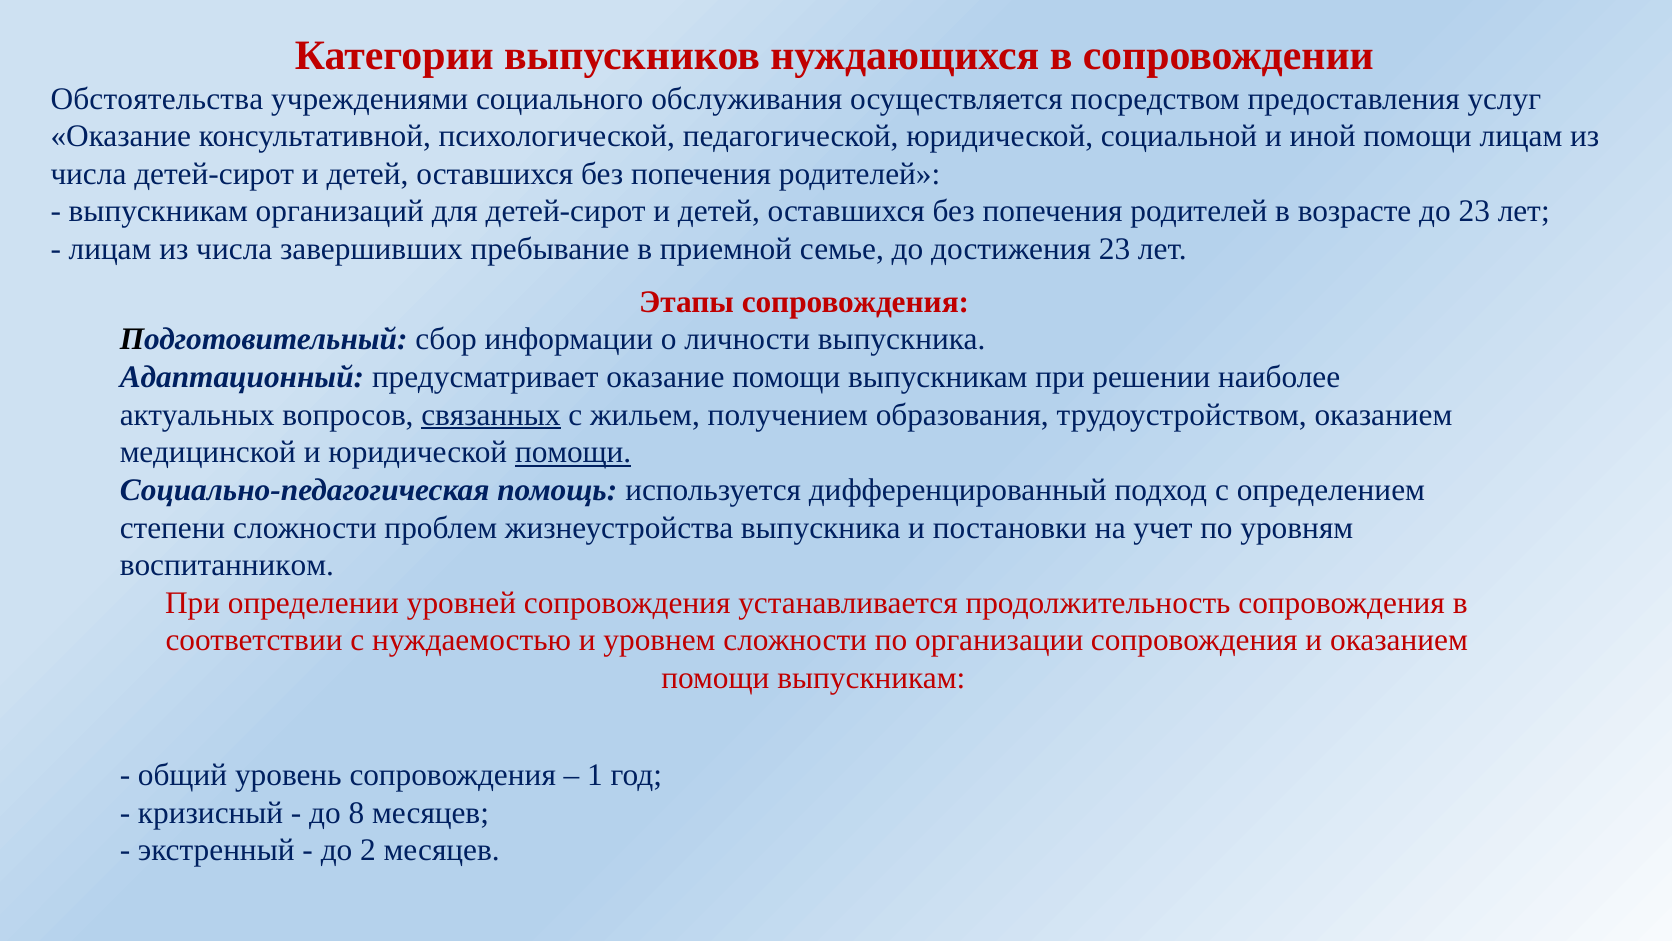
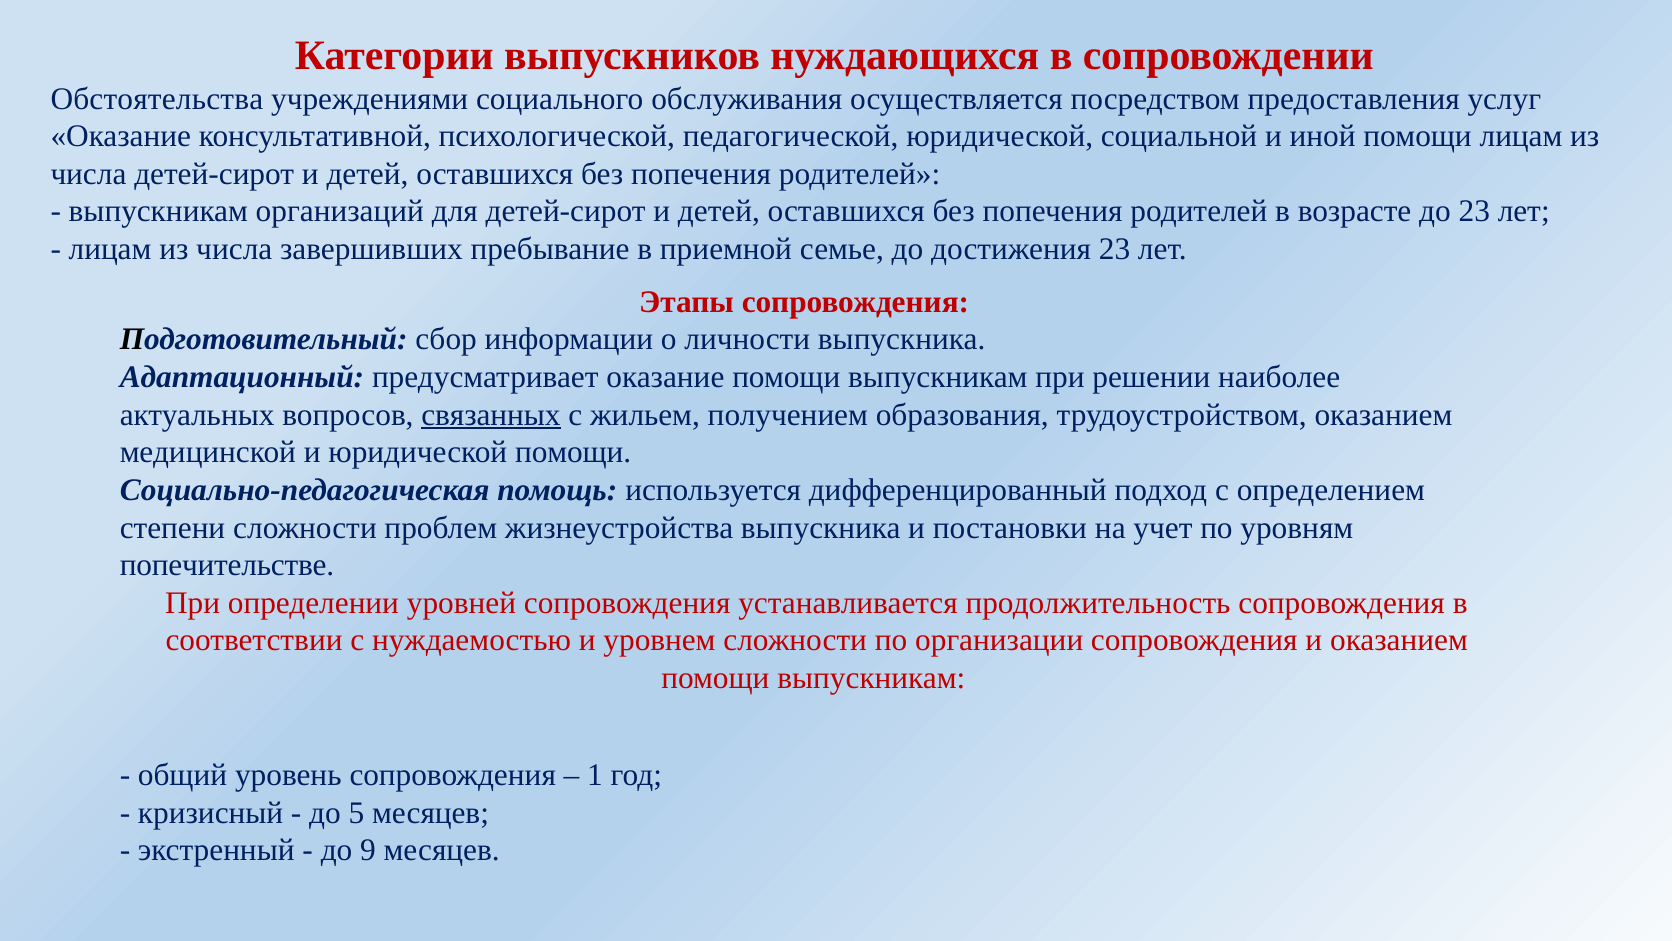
помощи at (573, 452) underline: present -> none
воспитанником: воспитанником -> попечительстве
8: 8 -> 5
2: 2 -> 9
